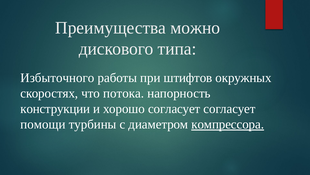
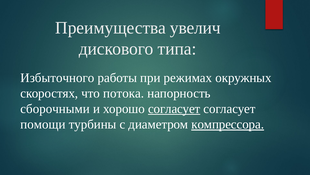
можно: можно -> увелич
штифтов: штифтов -> режимах
конструкции: конструкции -> сборочными
согласует at (174, 108) underline: none -> present
